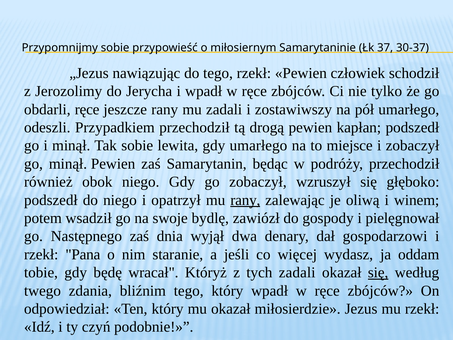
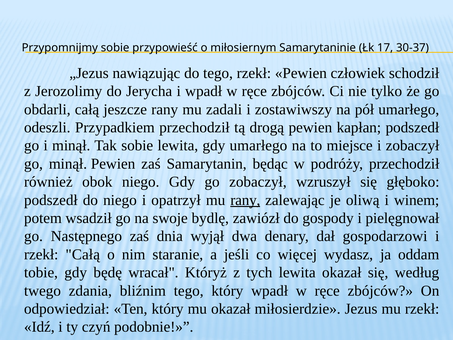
37: 37 -> 17
obdarli ręce: ręce -> całą
rzekł Pana: Pana -> Całą
tych zadali: zadali -> lewita
się at (378, 272) underline: present -> none
